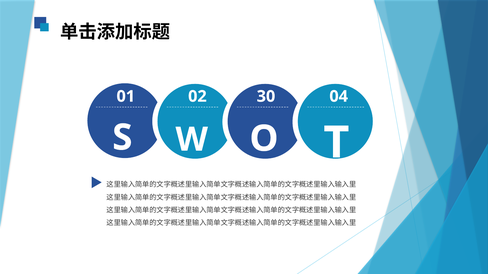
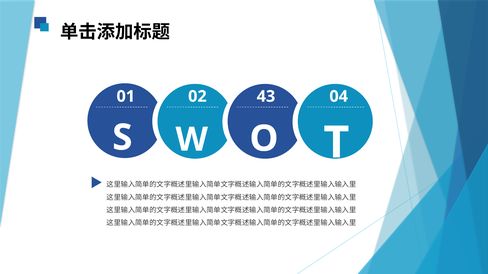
30: 30 -> 43
